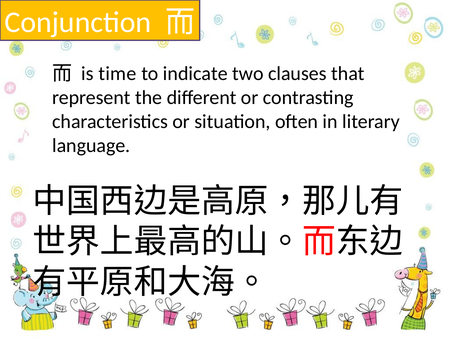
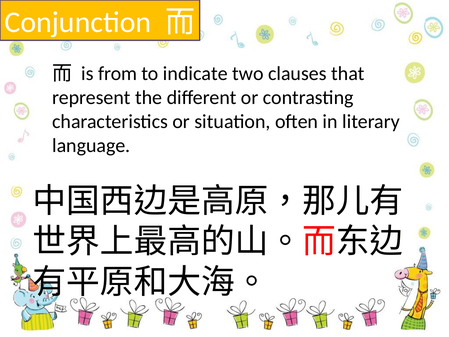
time: time -> from
